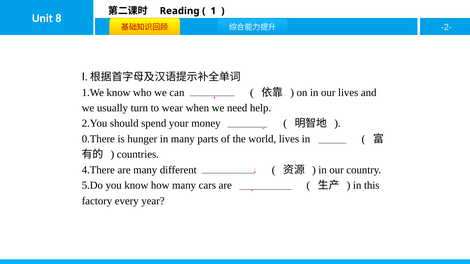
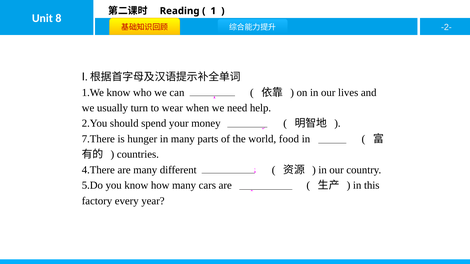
0.There: 0.There -> 7.There
world lives: lives -> food
